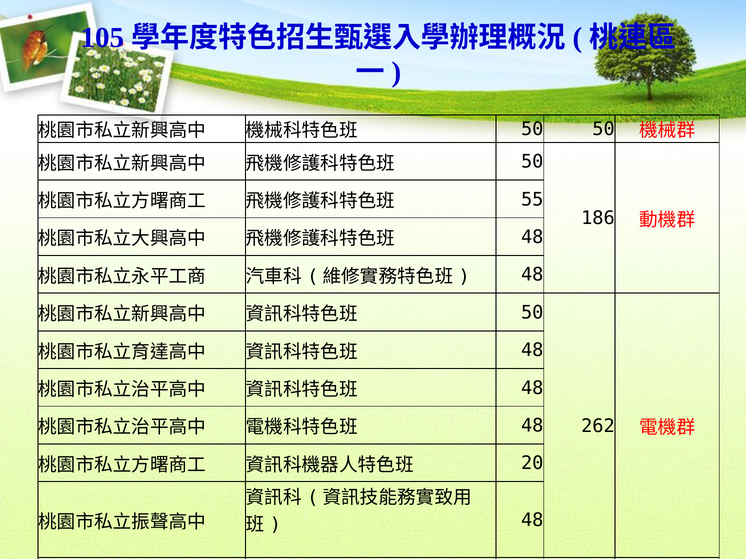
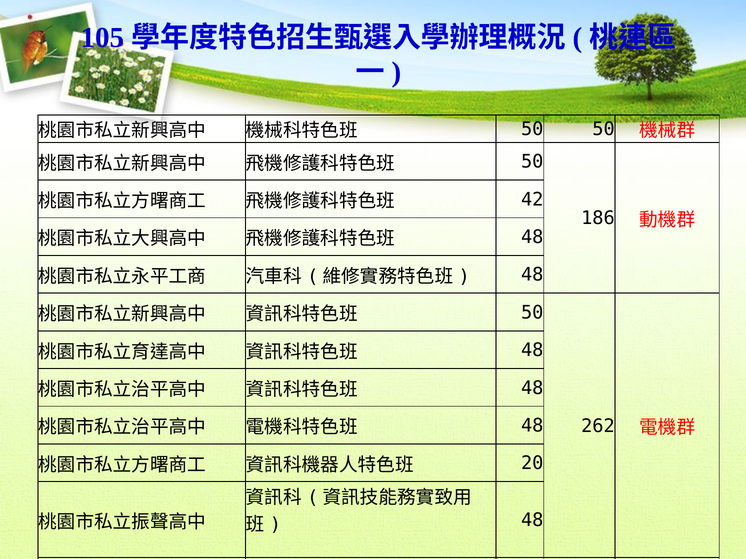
55: 55 -> 42
